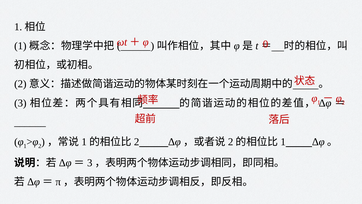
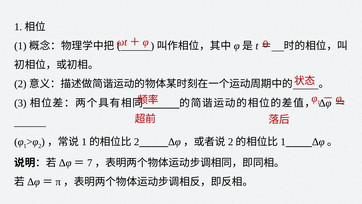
3 at (90, 163): 3 -> 7
